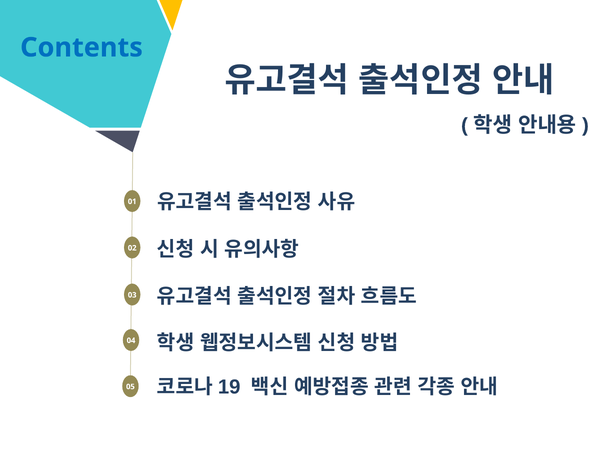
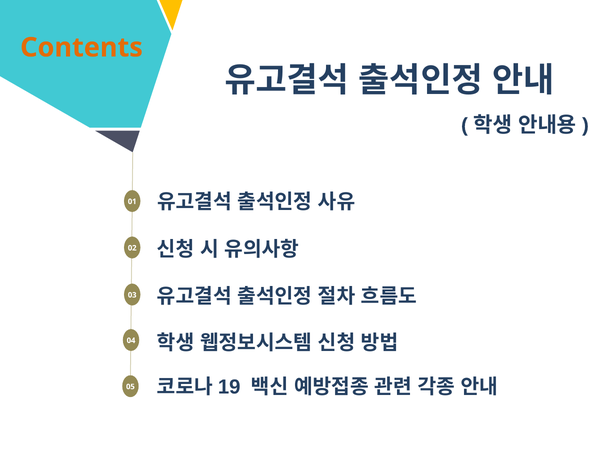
Contents colour: blue -> orange
